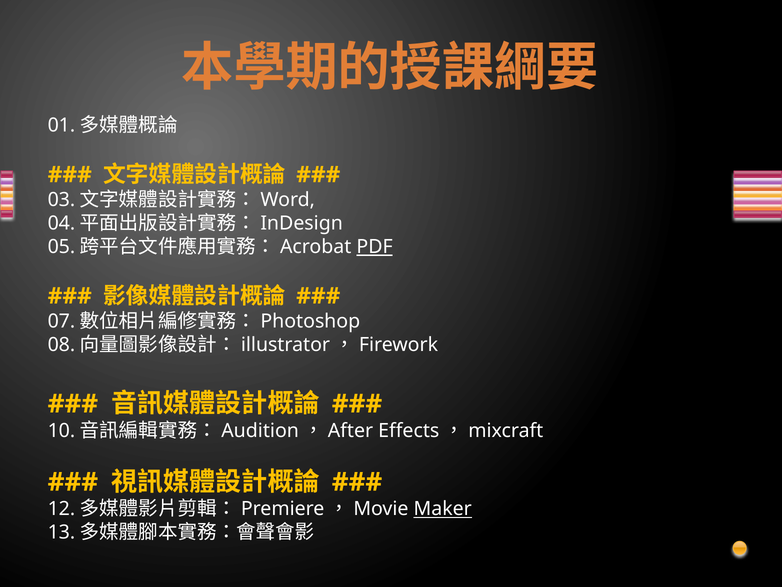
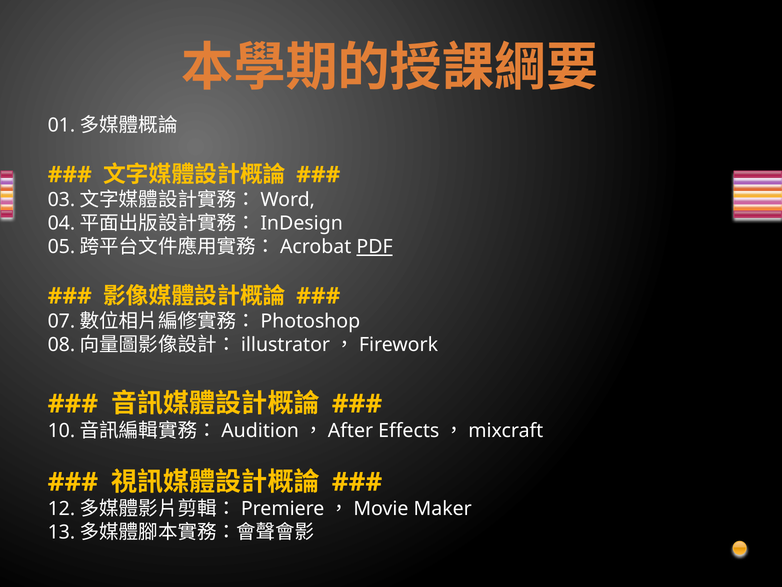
Maker underline: present -> none
